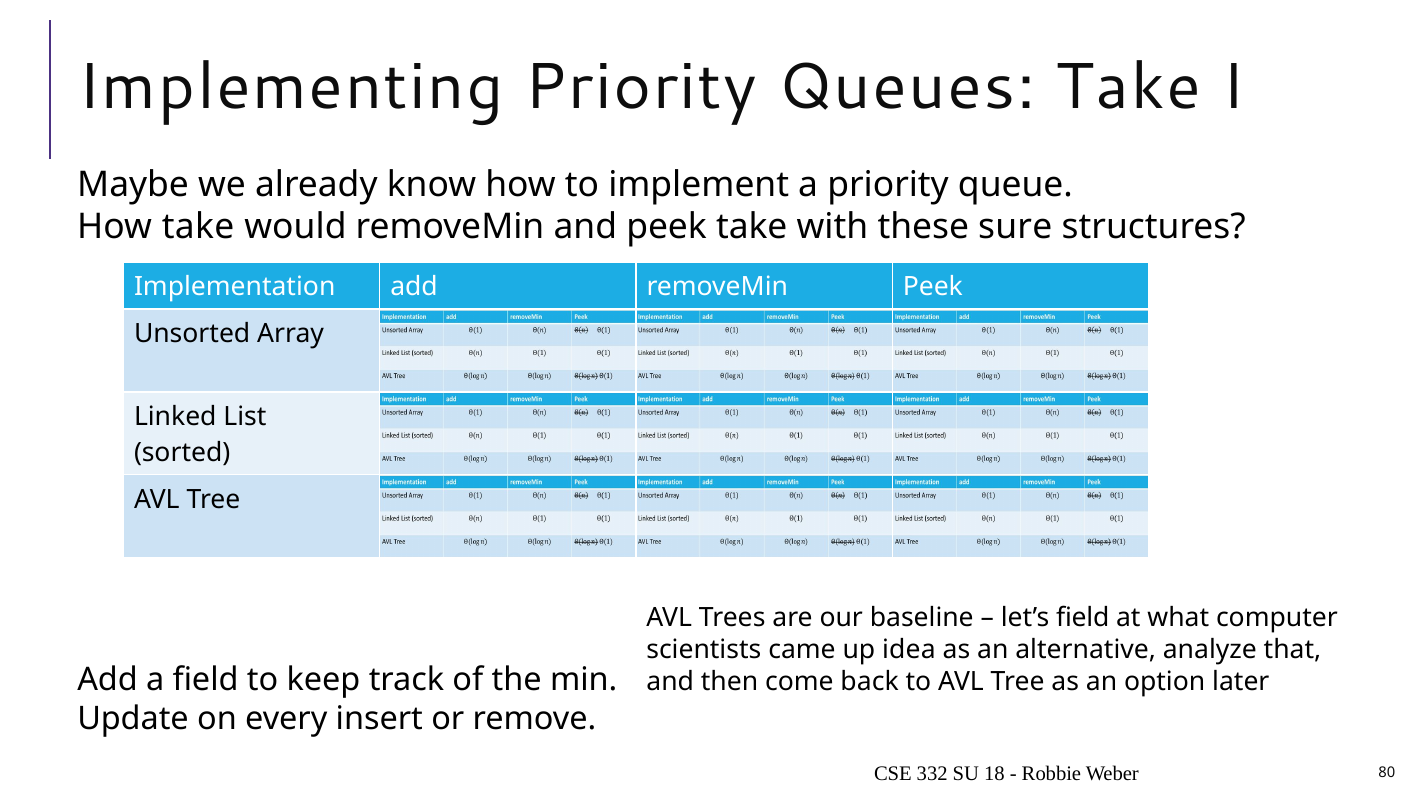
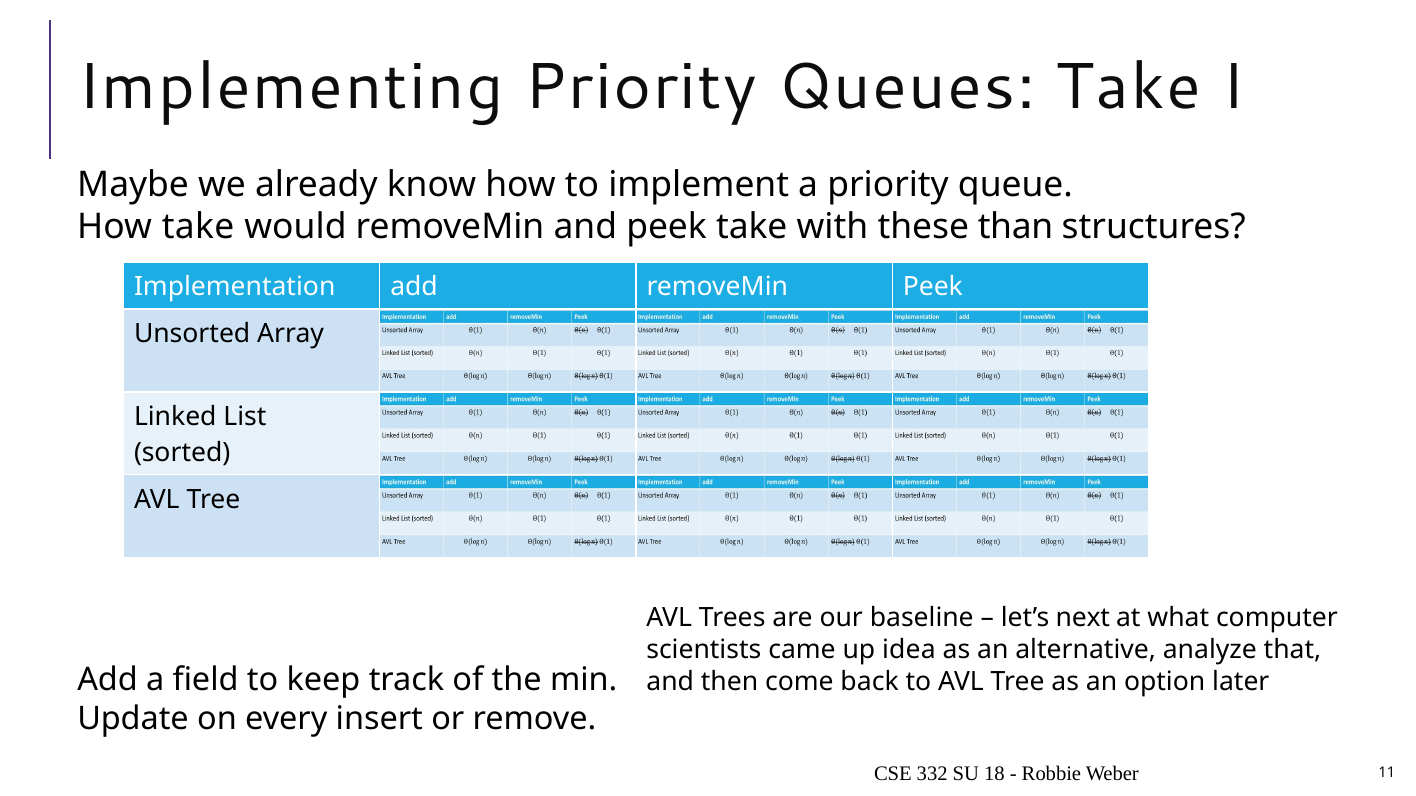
sure: sure -> than
let’s field: field -> next
80: 80 -> 11
